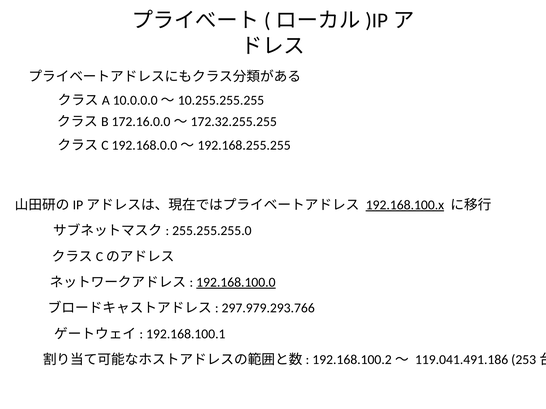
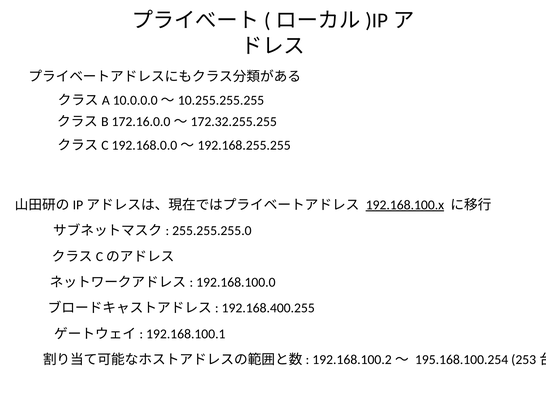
192.168.100.0 underline: present -> none
297.979.293.766: 297.979.293.766 -> 192.168.400.255
119.041.491.186: 119.041.491.186 -> 195.168.100.254
